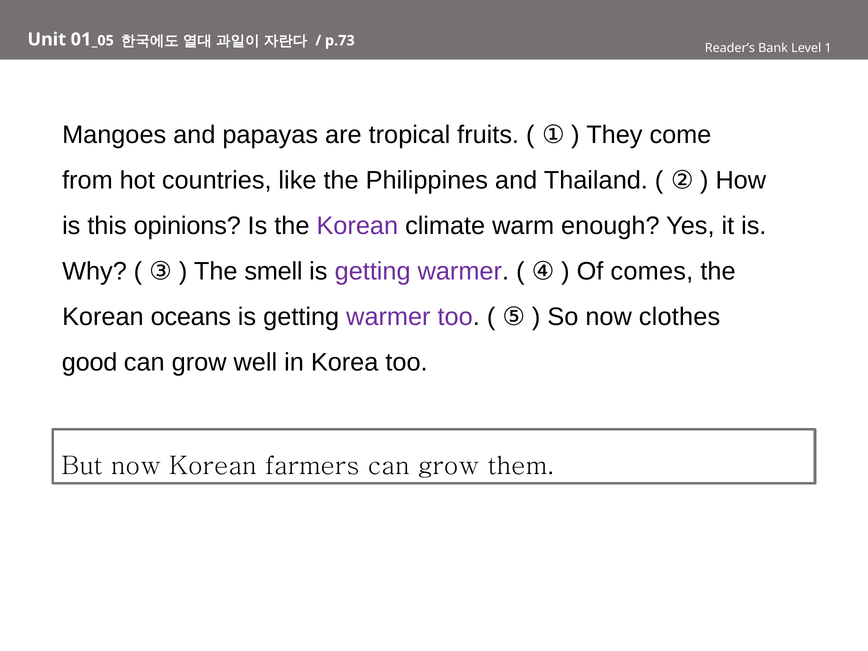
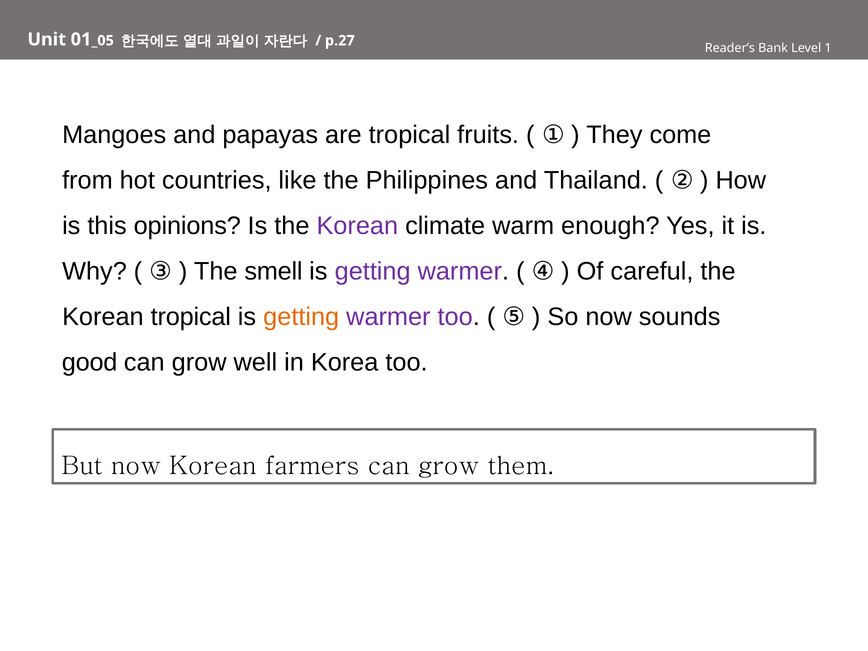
p.73: p.73 -> p.27
comes: comes -> careful
Korean oceans: oceans -> tropical
getting at (301, 317) colour: black -> orange
clothes: clothes -> sounds
